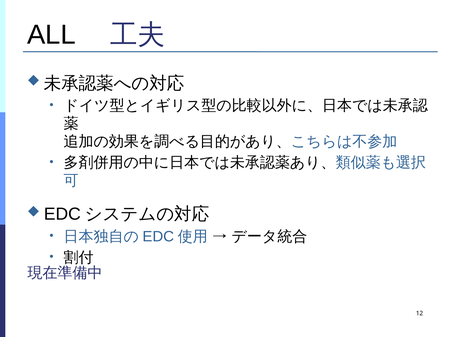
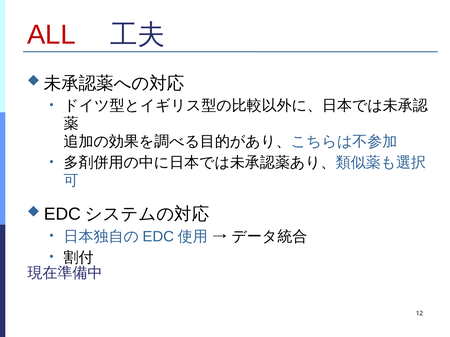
ALL colour: black -> red
